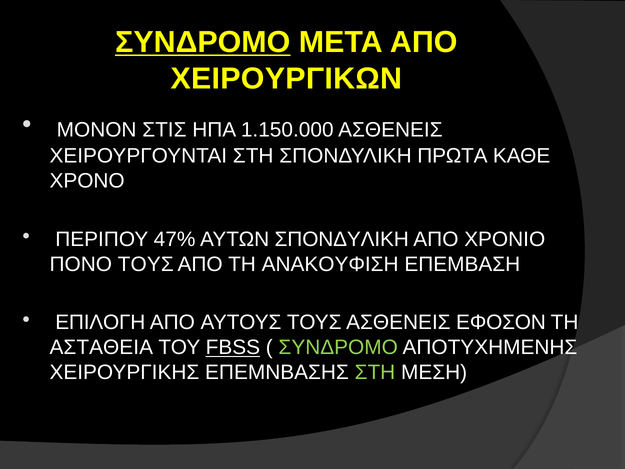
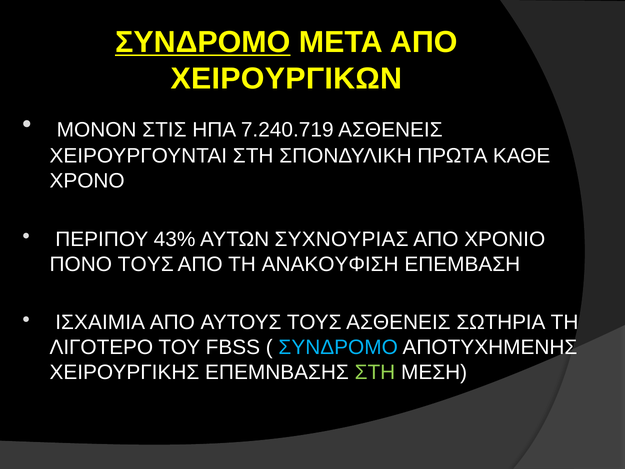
1.150.000: 1.150.000 -> 7.240.719
47%: 47% -> 43%
ΑΥΤΩΝ ΣΠΟΝΔΥΛΙΚΗ: ΣΠΟΝΔΥΛΙΚΗ -> ΣΥΧΝΟΥΡΙΑΣ
ΕΠΙΛΟΓΗ: ΕΠΙΛΟΓΗ -> ΙΣΧΑΙΜΙΑ
ΕΦΟΣΟΝ: ΕΦΟΣΟΝ -> ΣΩΤΗΡΙΑ
ΑΣΤΑΘΕΙΑ: ΑΣΤΑΘΕΙΑ -> ΛΙΓΟΤΕΡΟ
FBSS underline: present -> none
ΣΥΝΔΡΟΜΟ at (338, 347) colour: light green -> light blue
